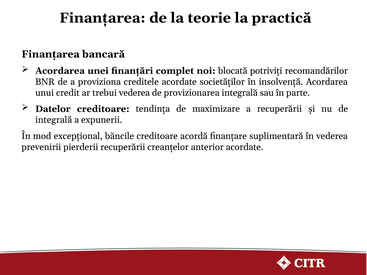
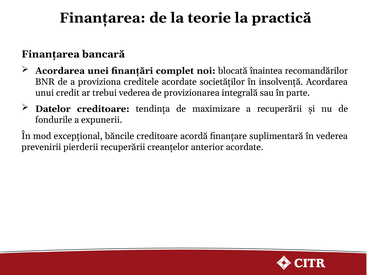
potriviți: potriviți -> înaintea
integrală at (54, 120): integrală -> fondurile
